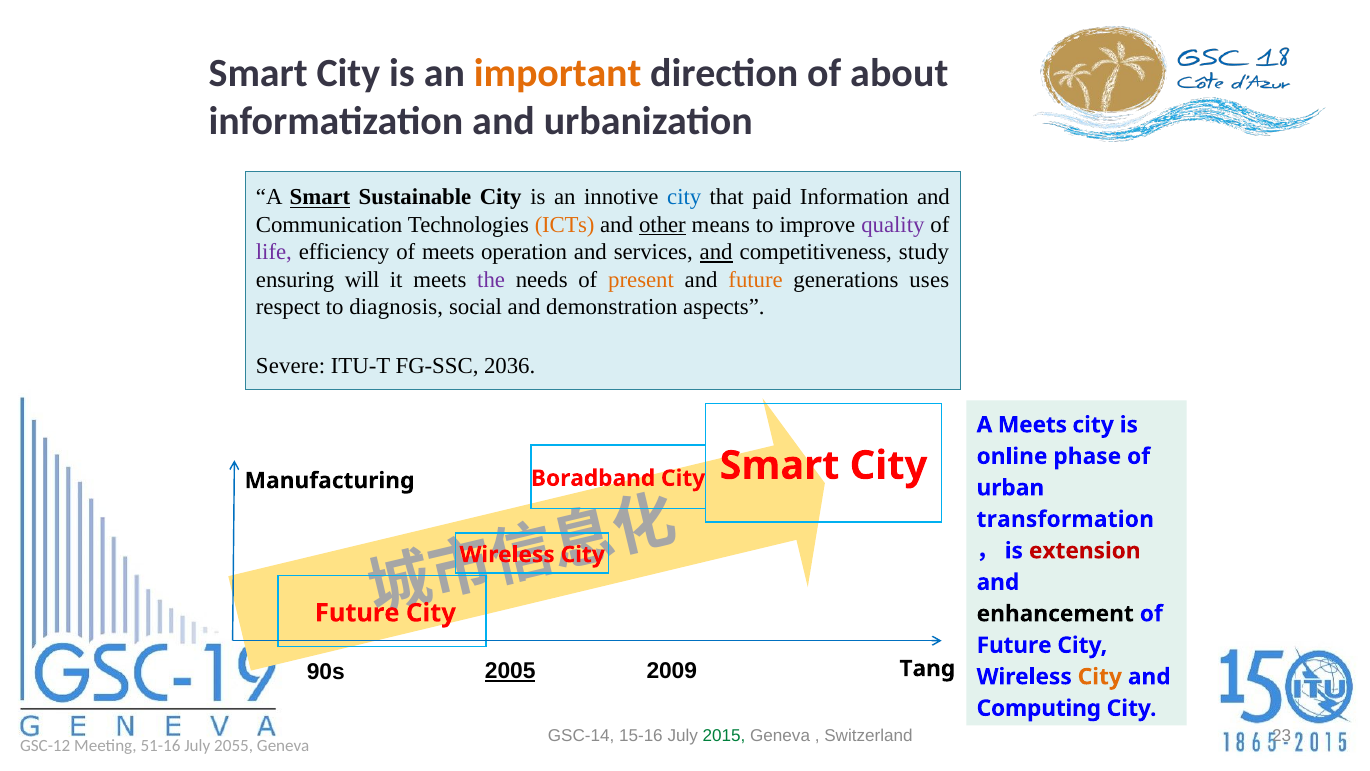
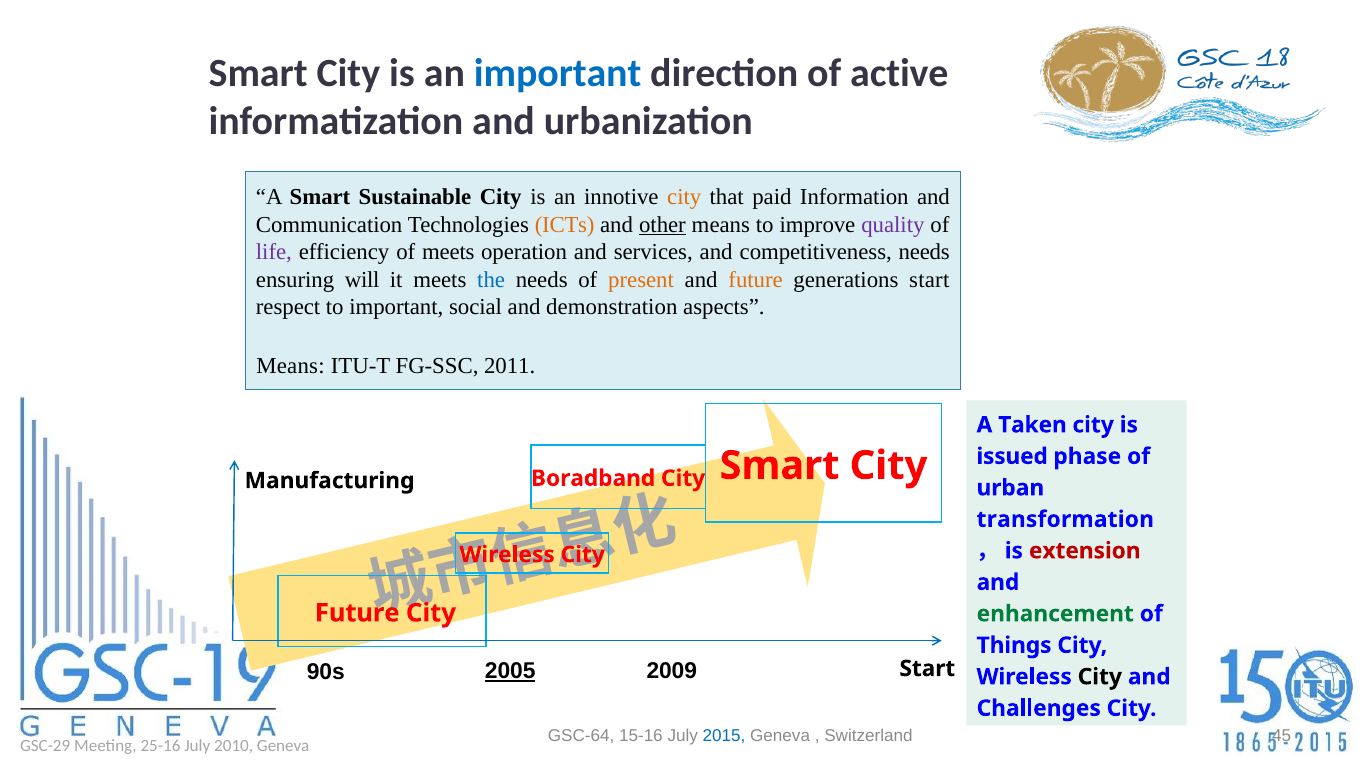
important at (558, 73) colour: orange -> blue
about: about -> active
Smart at (320, 197) underline: present -> none
city at (684, 197) colour: blue -> orange
and at (716, 252) underline: present -> none
competitiveness study: study -> needs
the colour: purple -> blue
generations uses: uses -> start
to diagnosis: diagnosis -> important
Severe at (291, 366): Severe -> Means
2036: 2036 -> 2011
A Meets: Meets -> Taken
online: online -> issued
enhancement colour: black -> green
Future at (1014, 645): Future -> Things
Tang at (927, 668): Tang -> Start
City at (1100, 676) colour: orange -> black
Computing: Computing -> Challenges
GSC-14: GSC-14 -> GSC-64
2015 colour: green -> blue
23: 23 -> 45
GSC-12: GSC-12 -> GSC-29
51-16: 51-16 -> 25-16
2055: 2055 -> 2010
